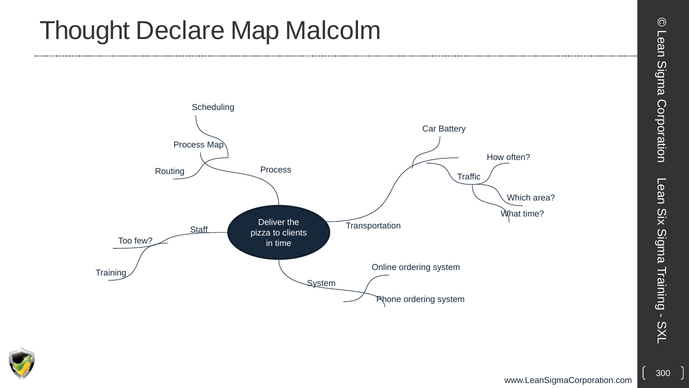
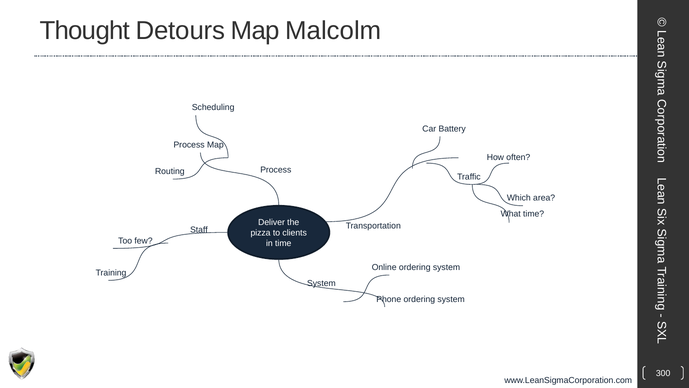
Declare: Declare -> Detours
